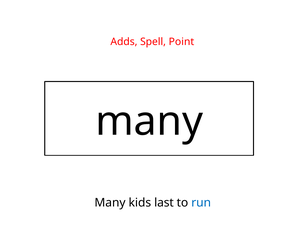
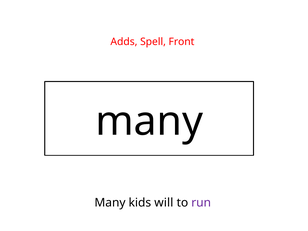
Point: Point -> Front
last: last -> will
run colour: blue -> purple
